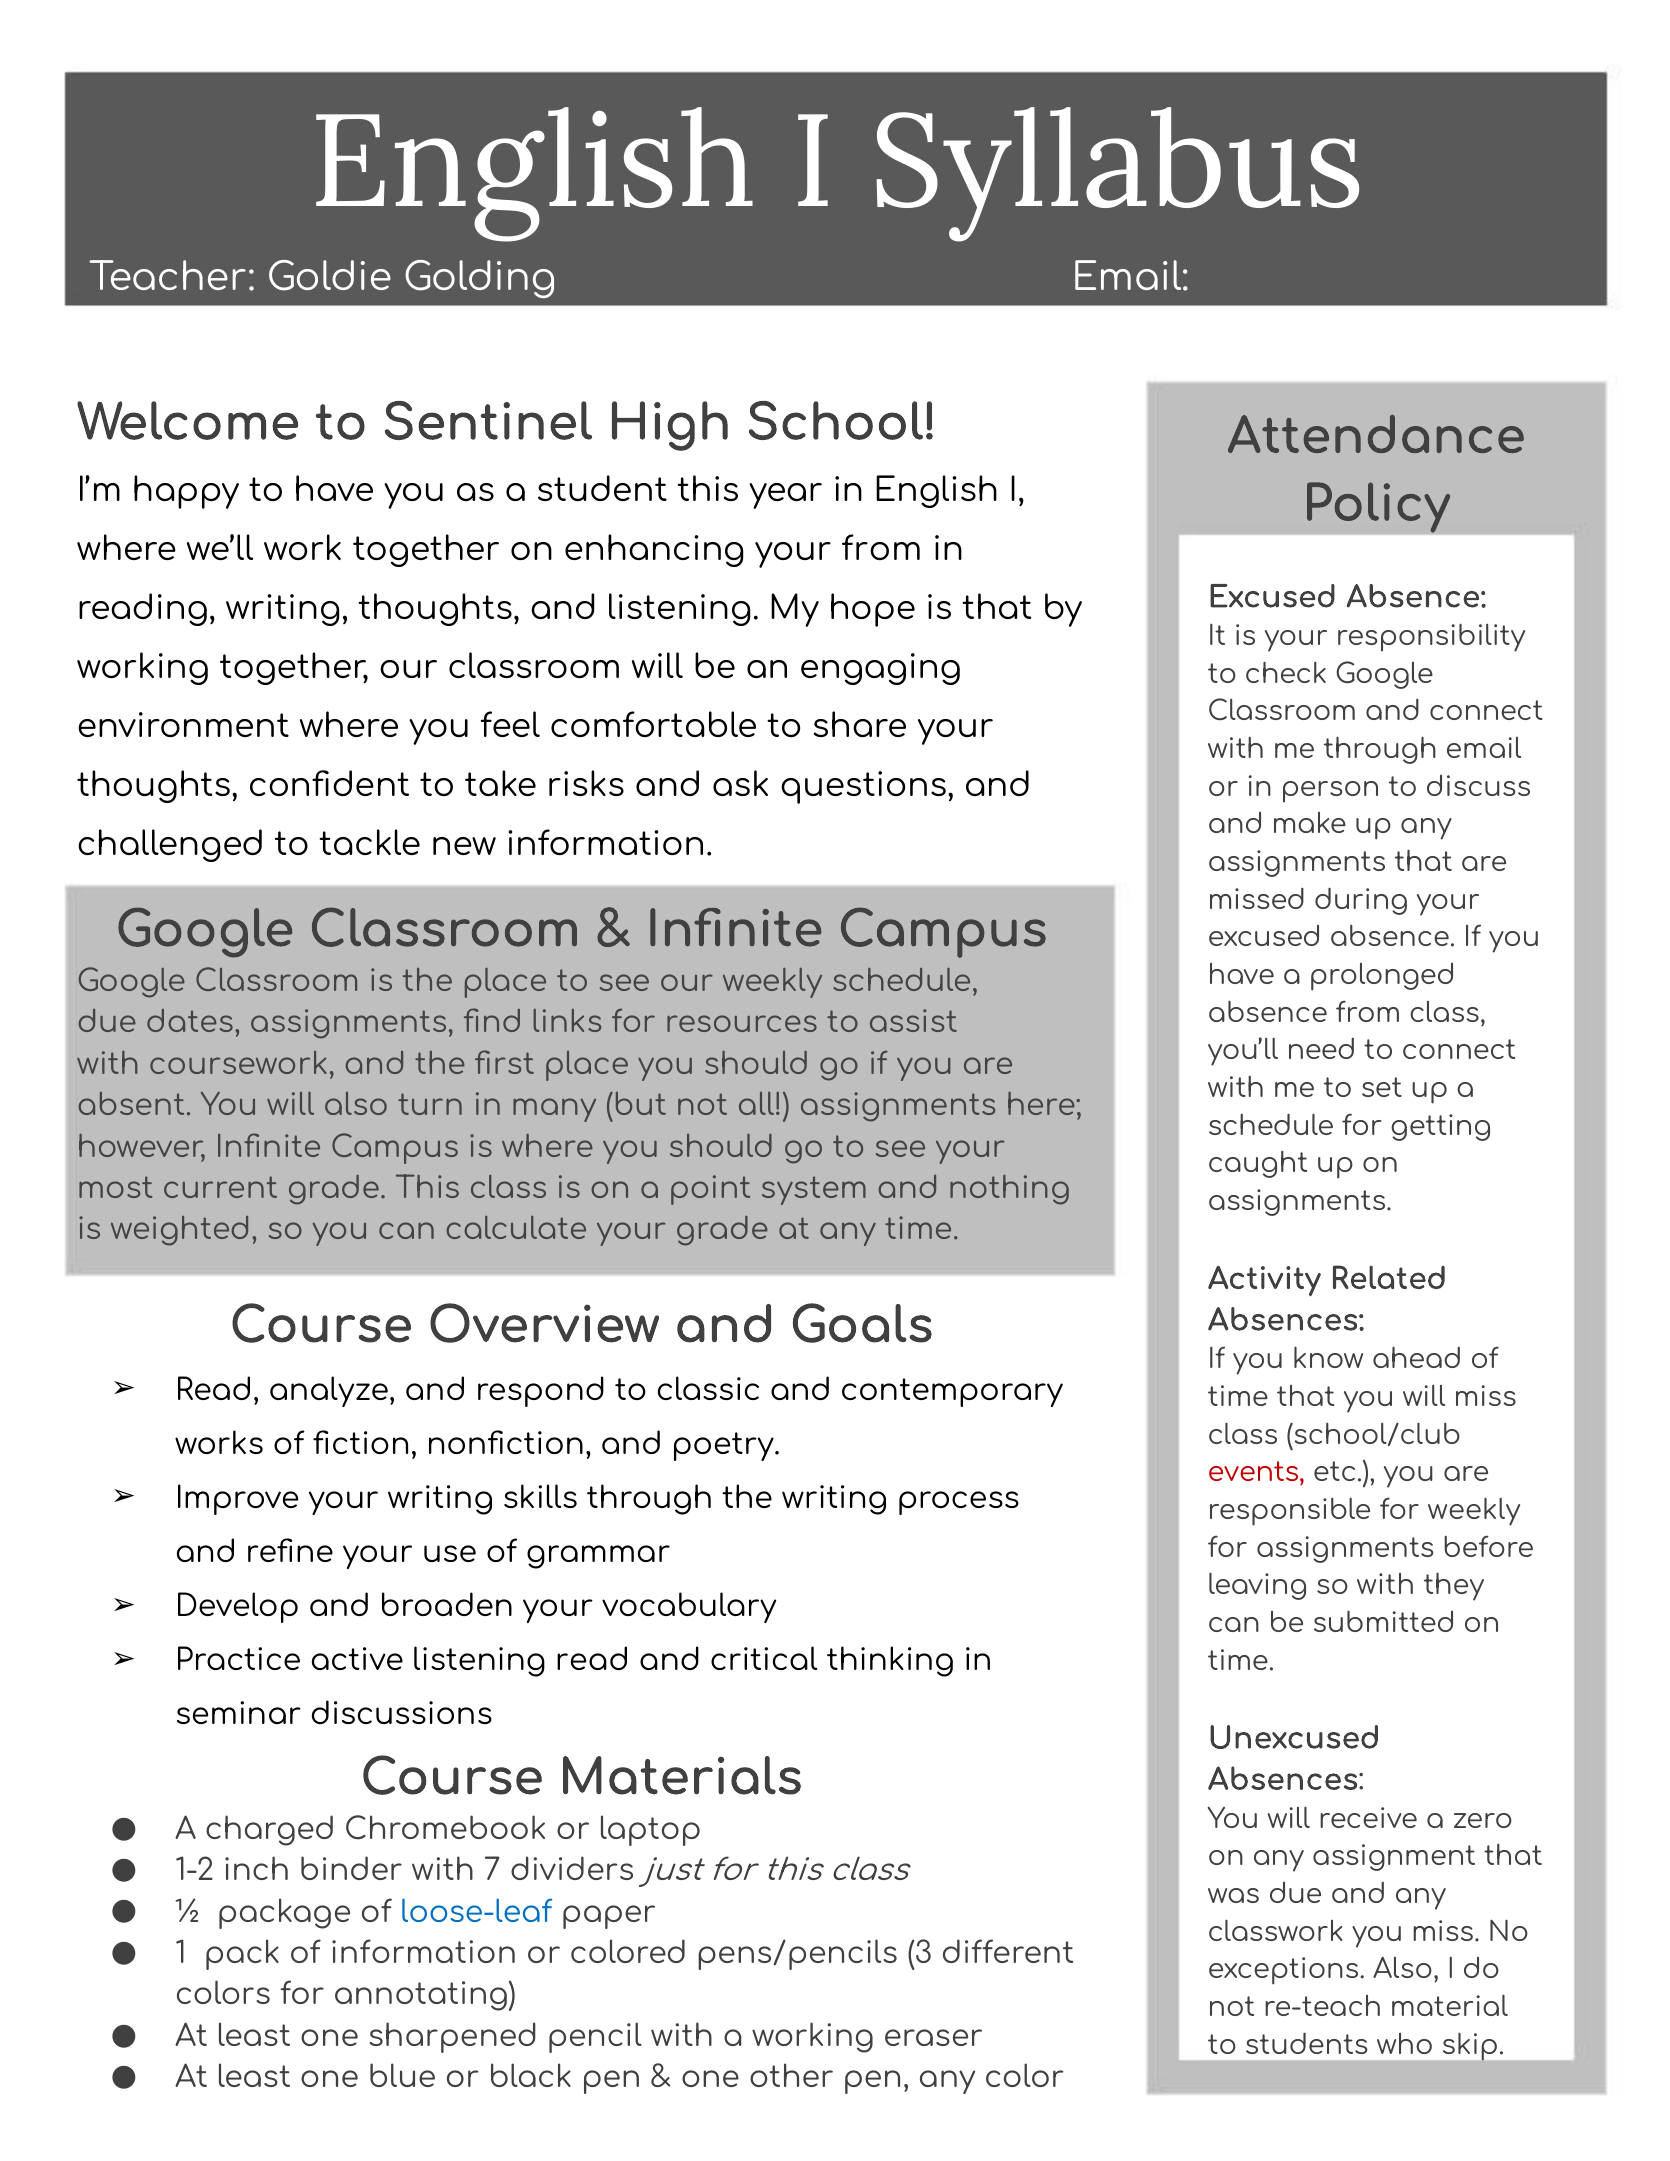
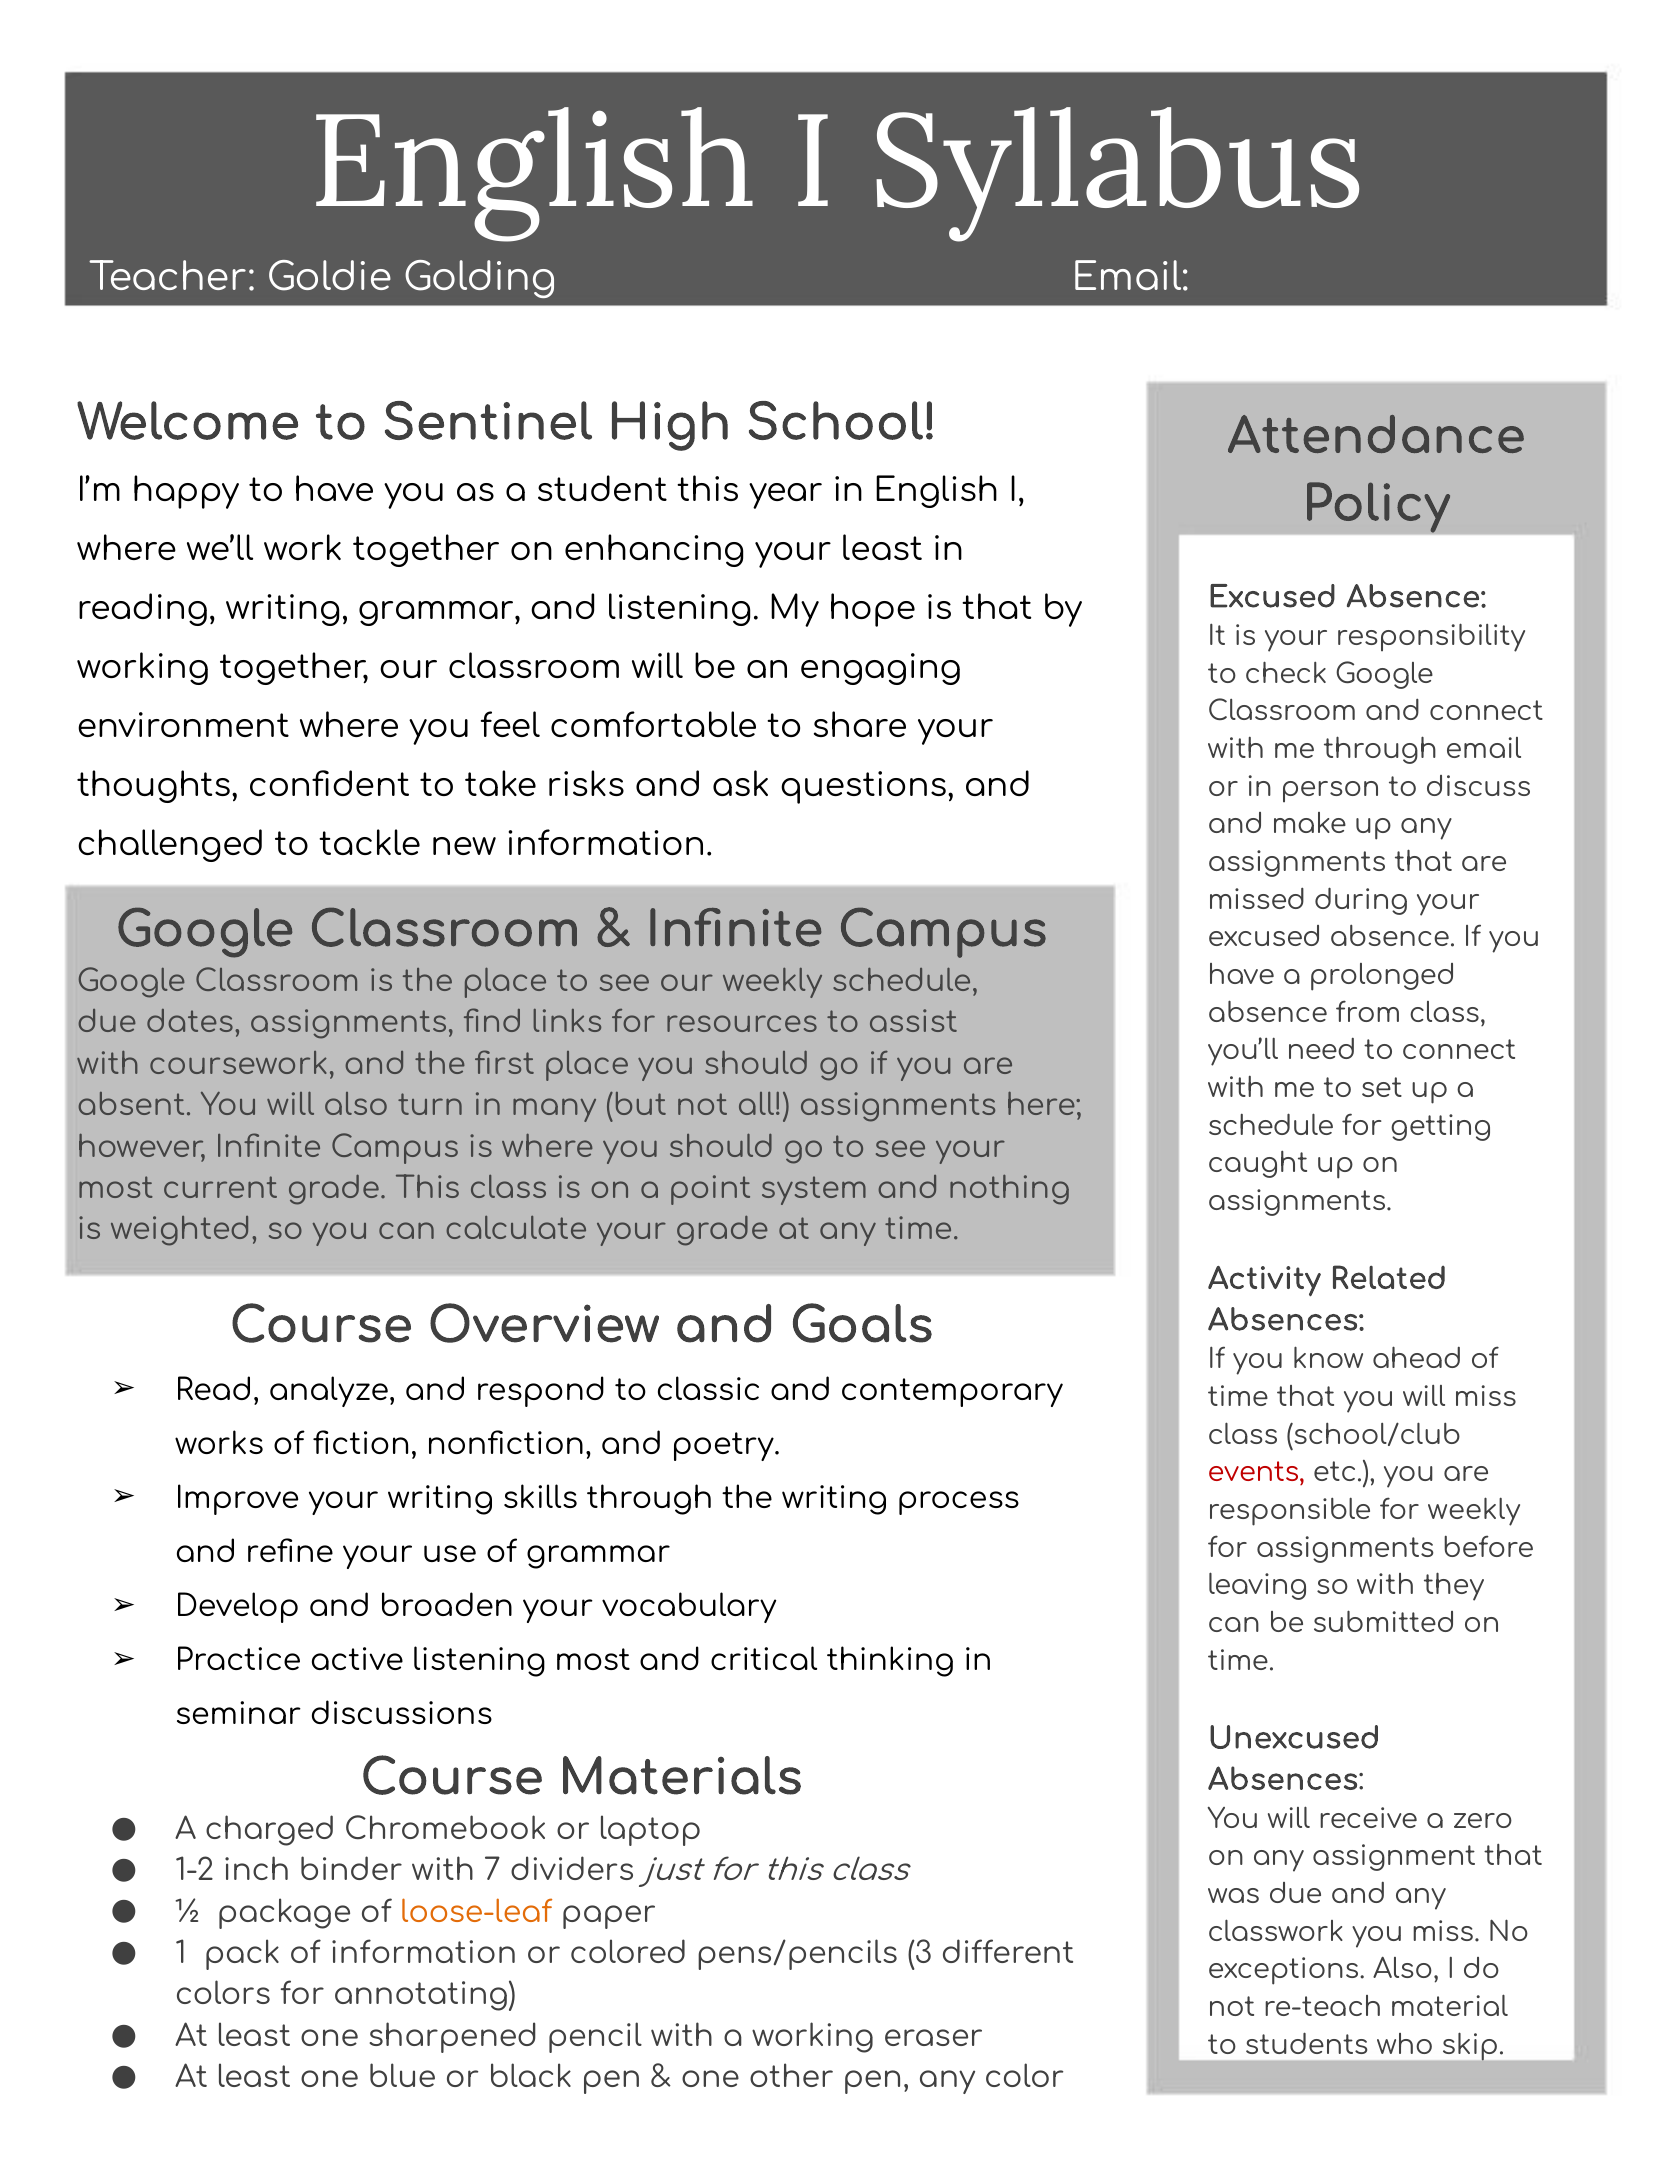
your from: from -> least
writing thoughts: thoughts -> grammar
listening read: read -> most
loose-leaf colour: blue -> orange
